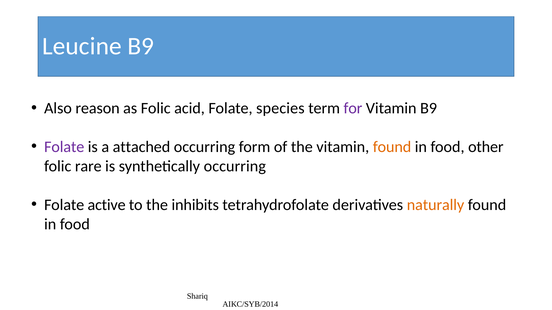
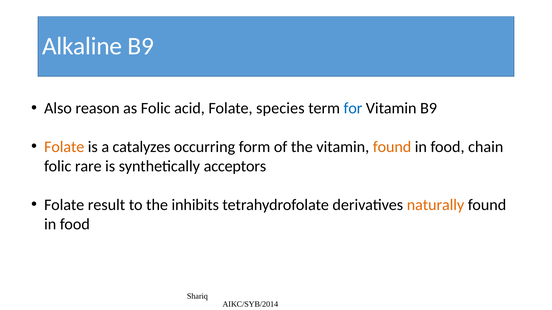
Leucine: Leucine -> Alkaline
for colour: purple -> blue
Folate at (64, 147) colour: purple -> orange
attached: attached -> catalyzes
other: other -> chain
synthetically occurring: occurring -> acceptors
active: active -> result
